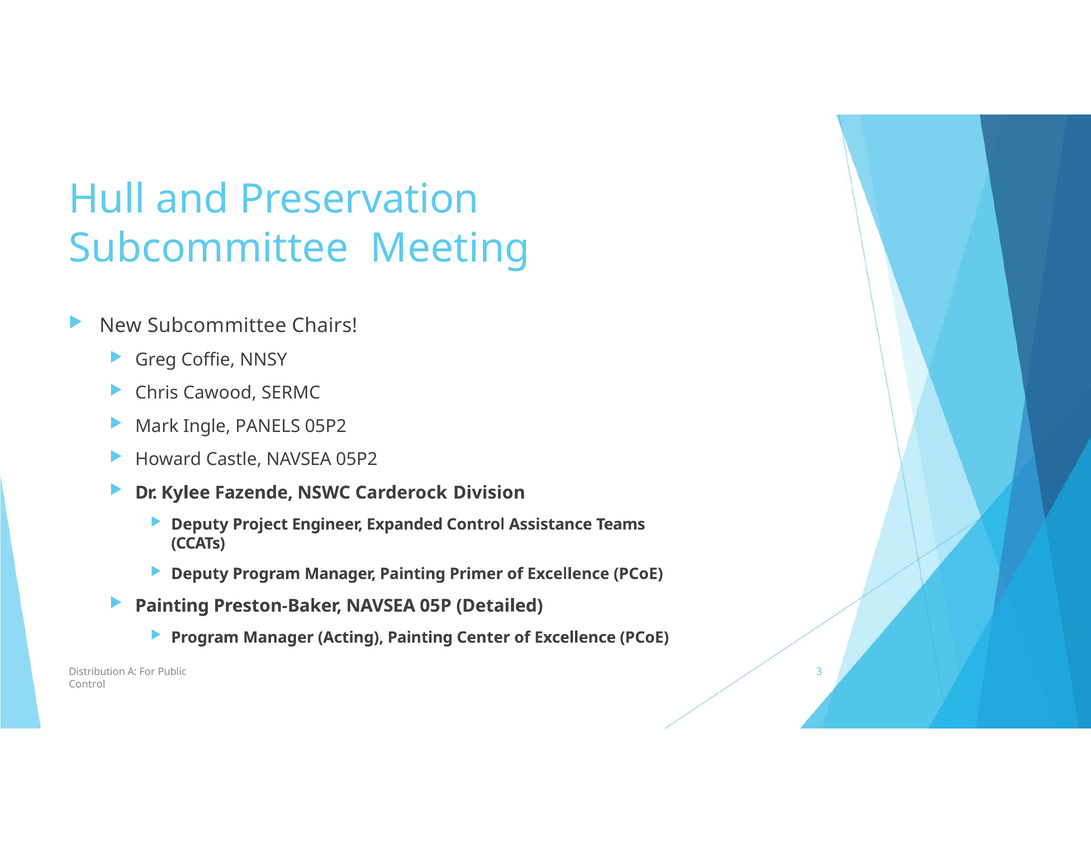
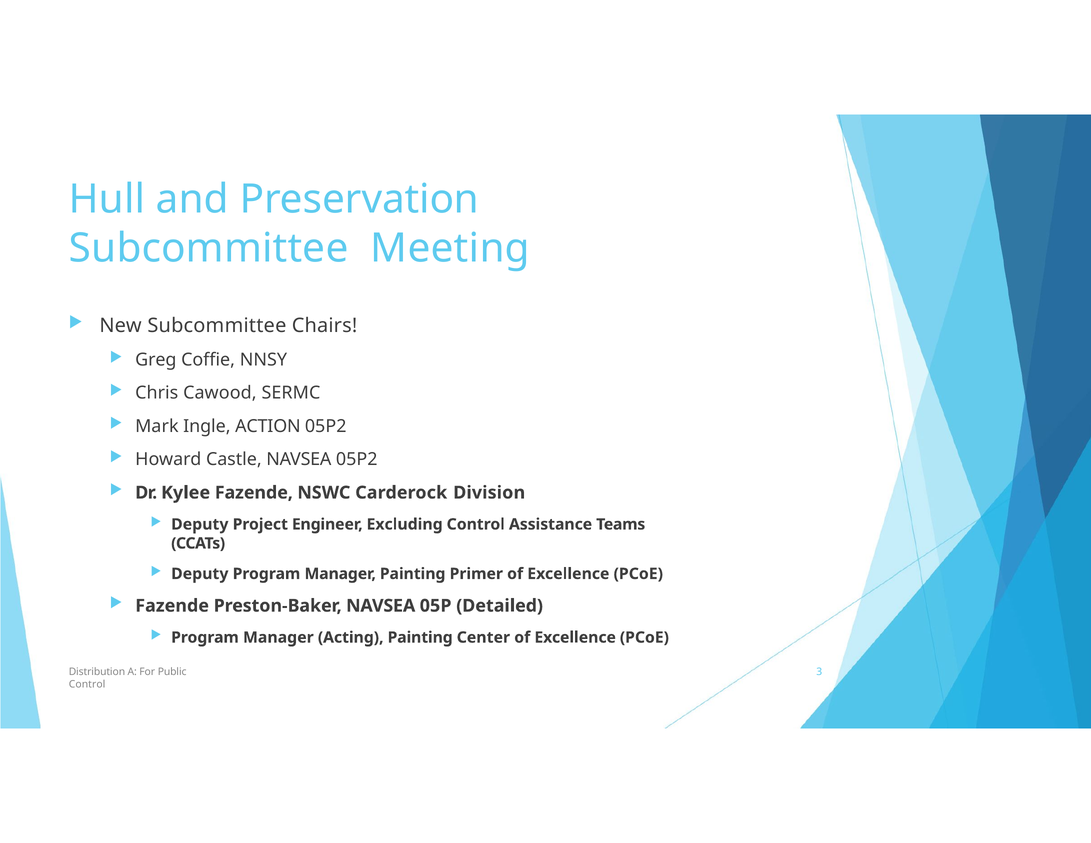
PANELS: PANELS -> ACTION
Expanded: Expanded -> Excluding
Painting at (172, 606): Painting -> Fazende
